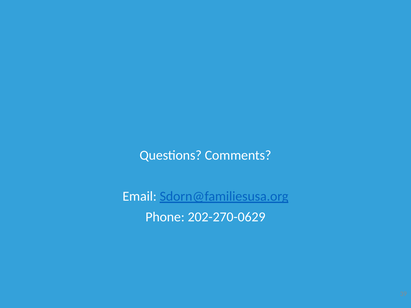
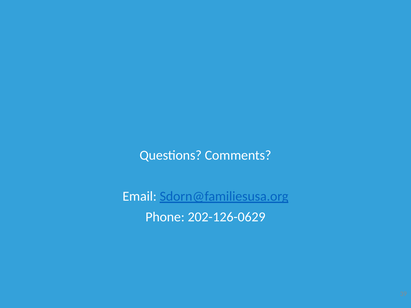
202-270-0629: 202-270-0629 -> 202-126-0629
